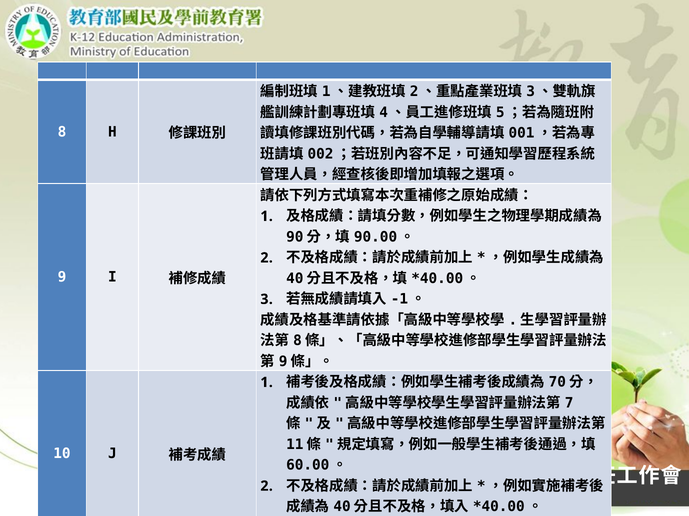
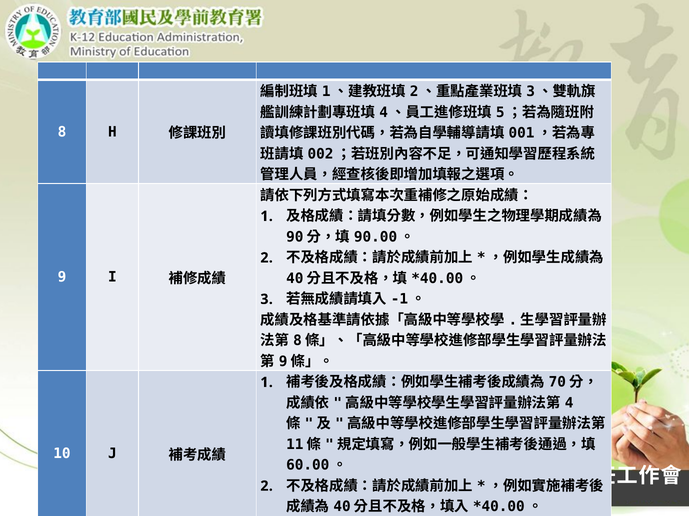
7: 7 -> 4
